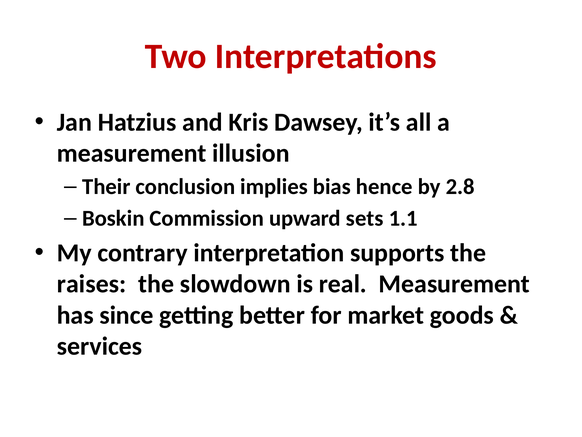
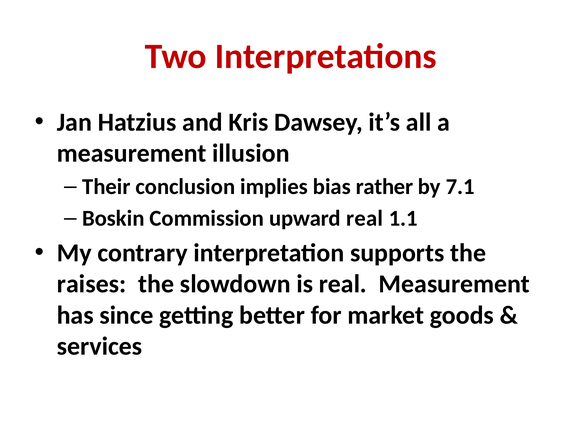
hence: hence -> rather
2.8: 2.8 -> 7.1
upward sets: sets -> real
